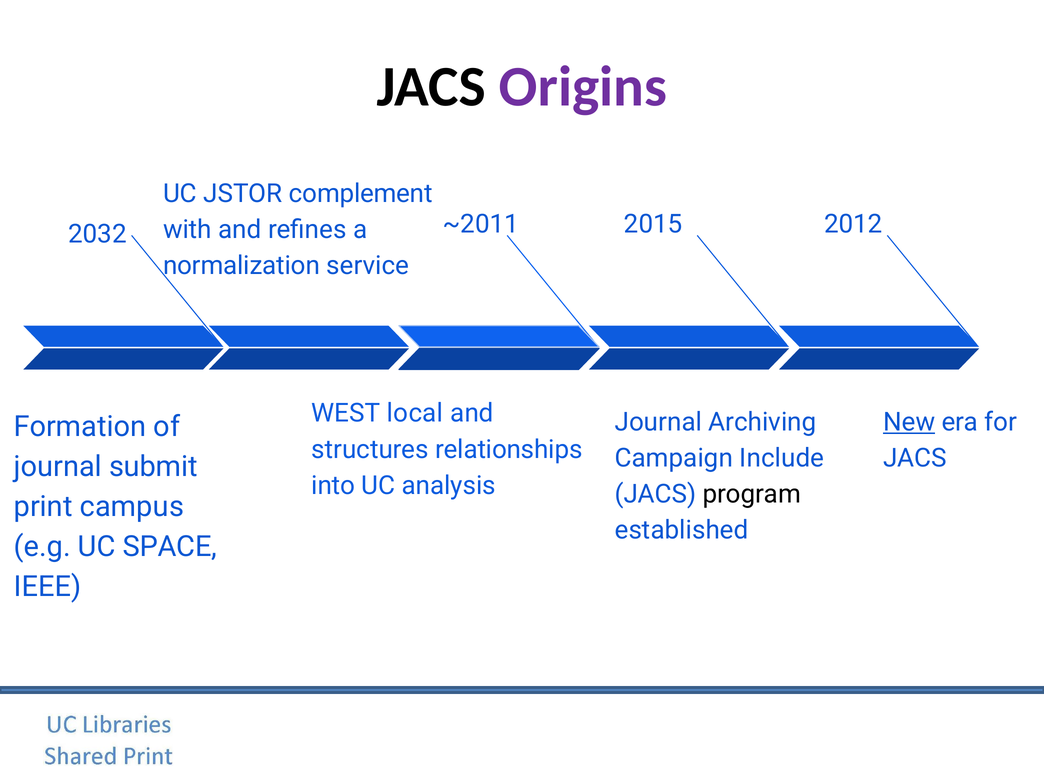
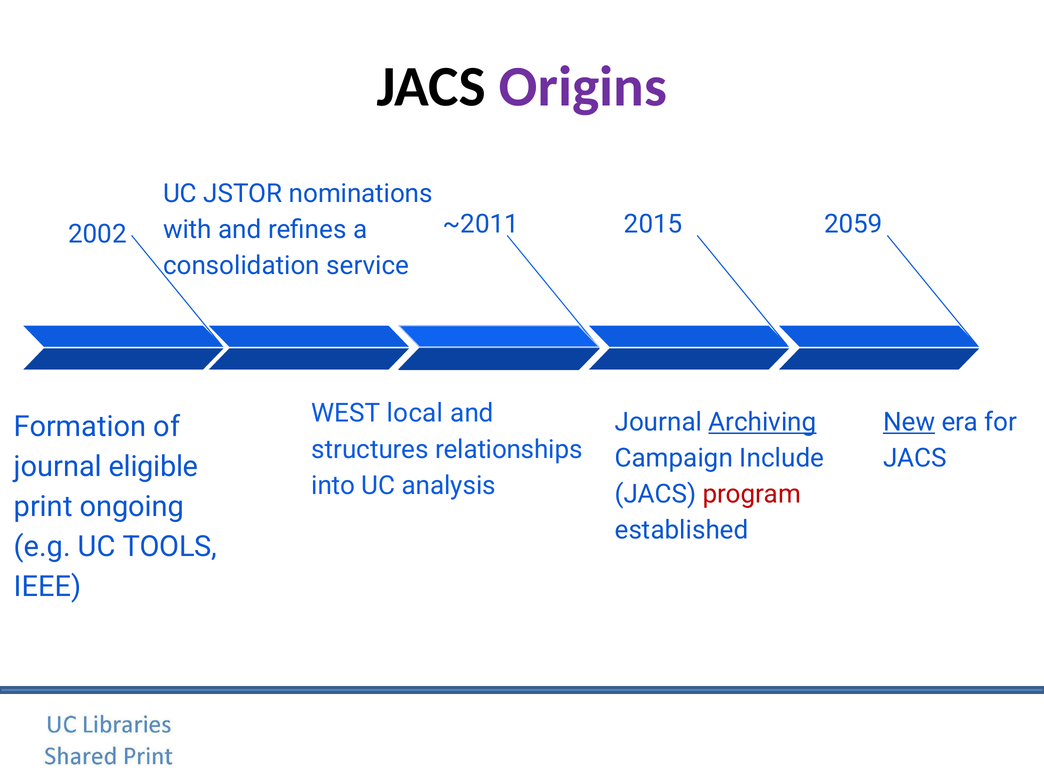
complement: complement -> nominations
2012: 2012 -> 2059
2032: 2032 -> 2002
normalization: normalization -> consolidation
Archiving underline: none -> present
submit: submit -> eligible
program colour: black -> red
campus: campus -> ongoing
SPACE: SPACE -> TOOLS
